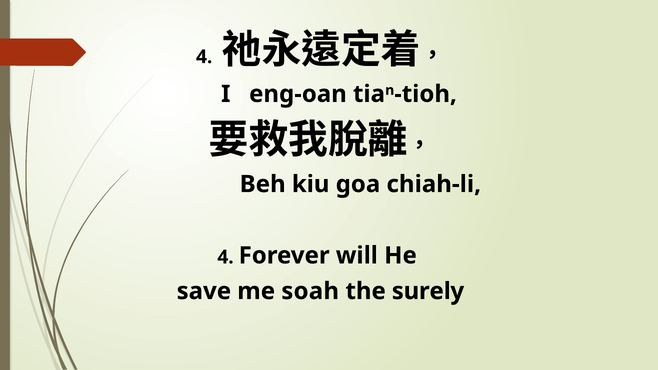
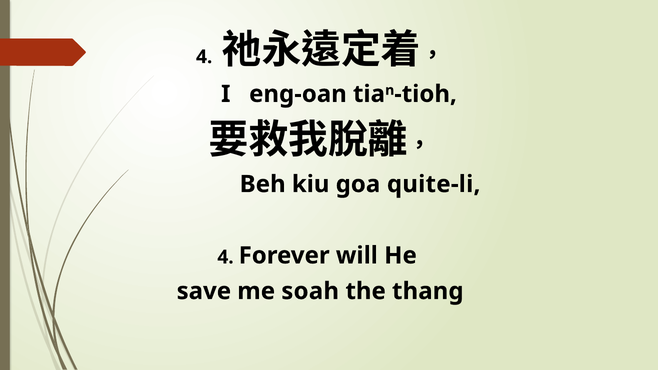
chiah-li: chiah-li -> quite-li
surely: surely -> thang
